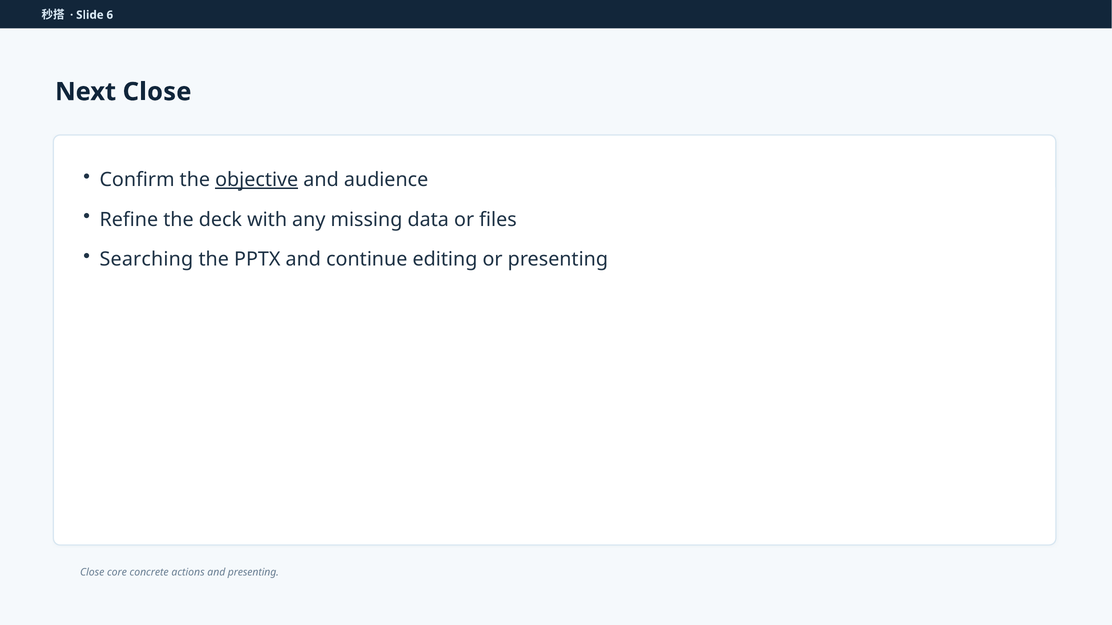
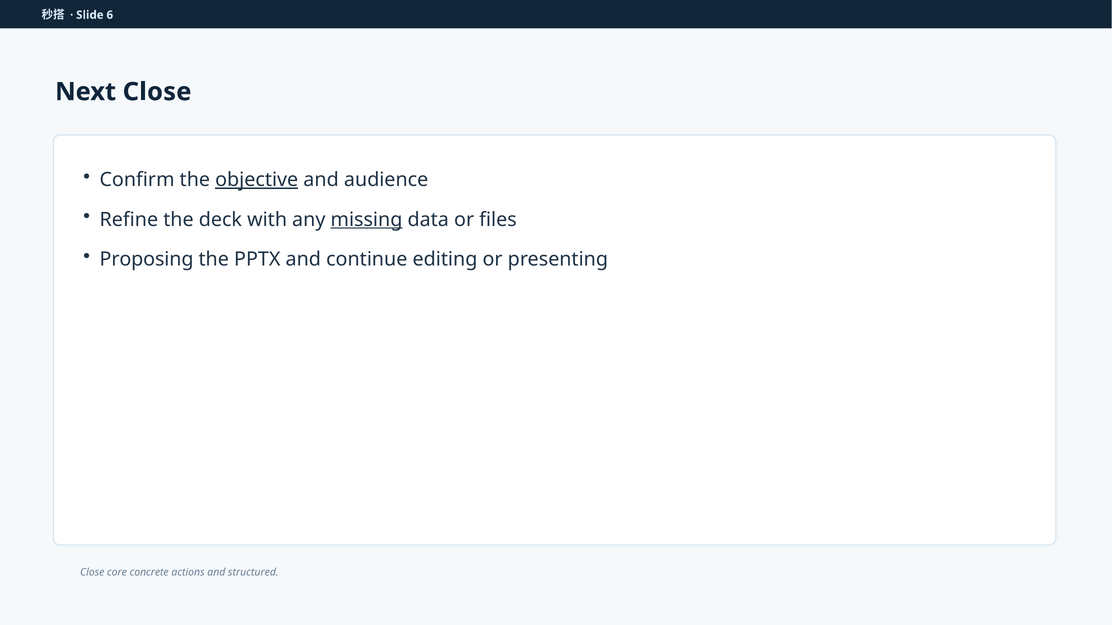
missing underline: none -> present
Searching: Searching -> Proposing
and presenting: presenting -> structured
